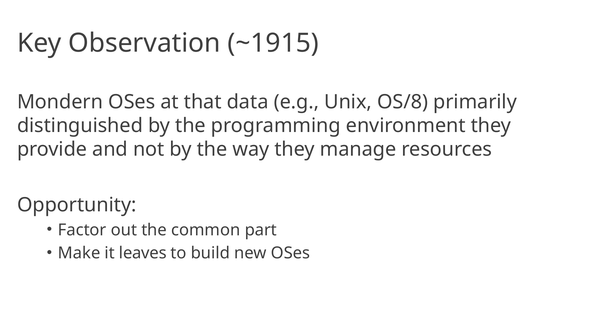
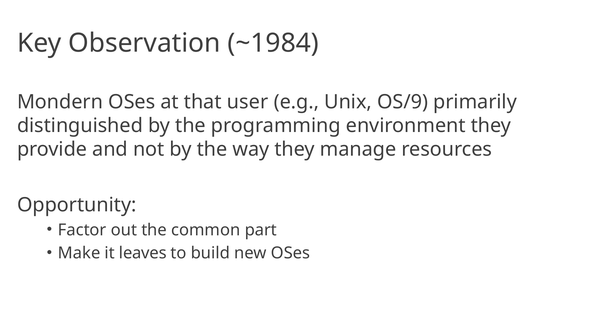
~1915: ~1915 -> ~1984
data: data -> user
OS/8: OS/8 -> OS/9
